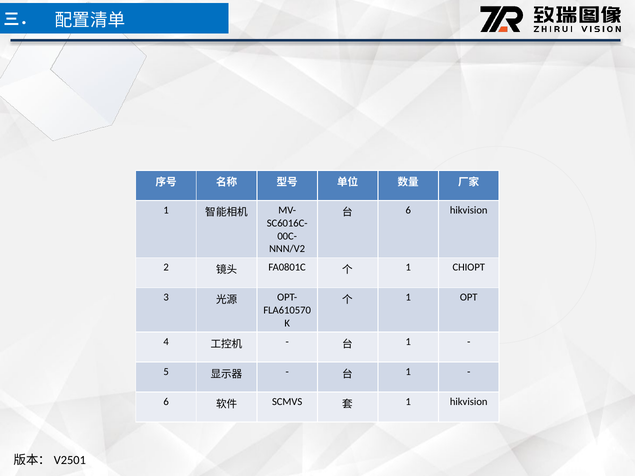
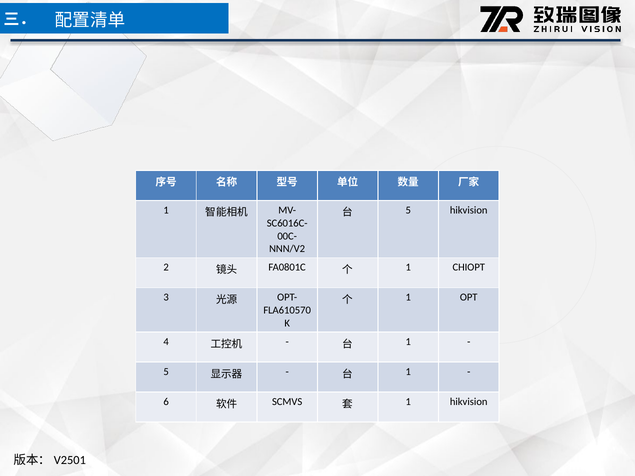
6 at (408, 210): 6 -> 5
